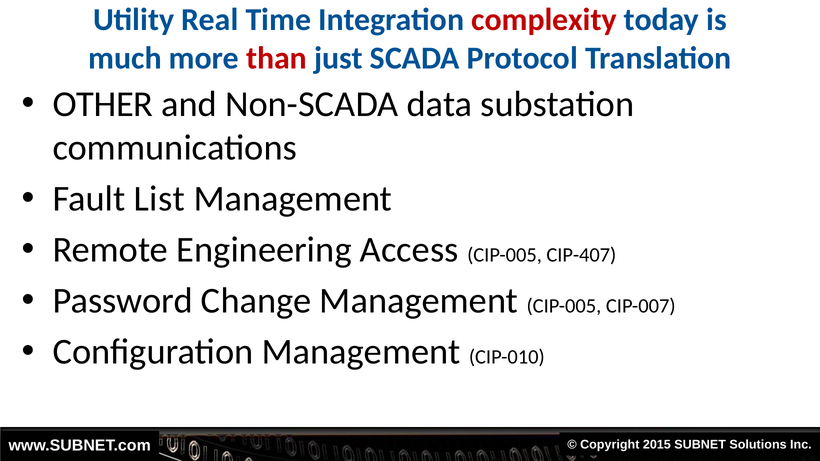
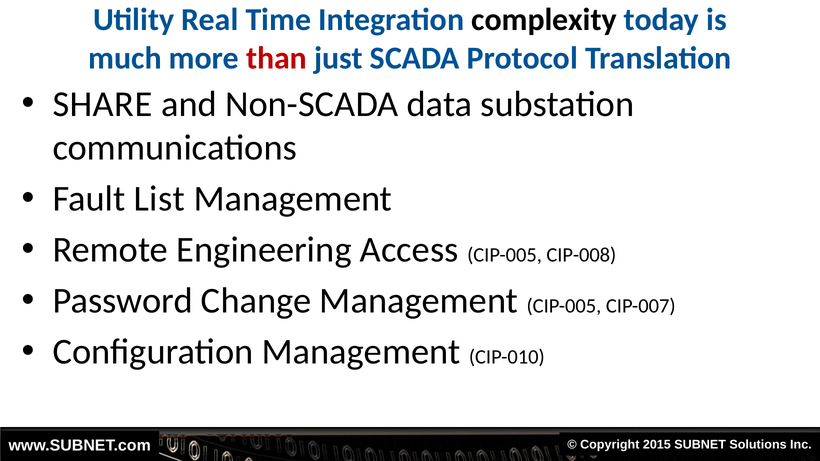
complexity colour: red -> black
OTHER: OTHER -> SHARE
CIP-407: CIP-407 -> CIP-008
